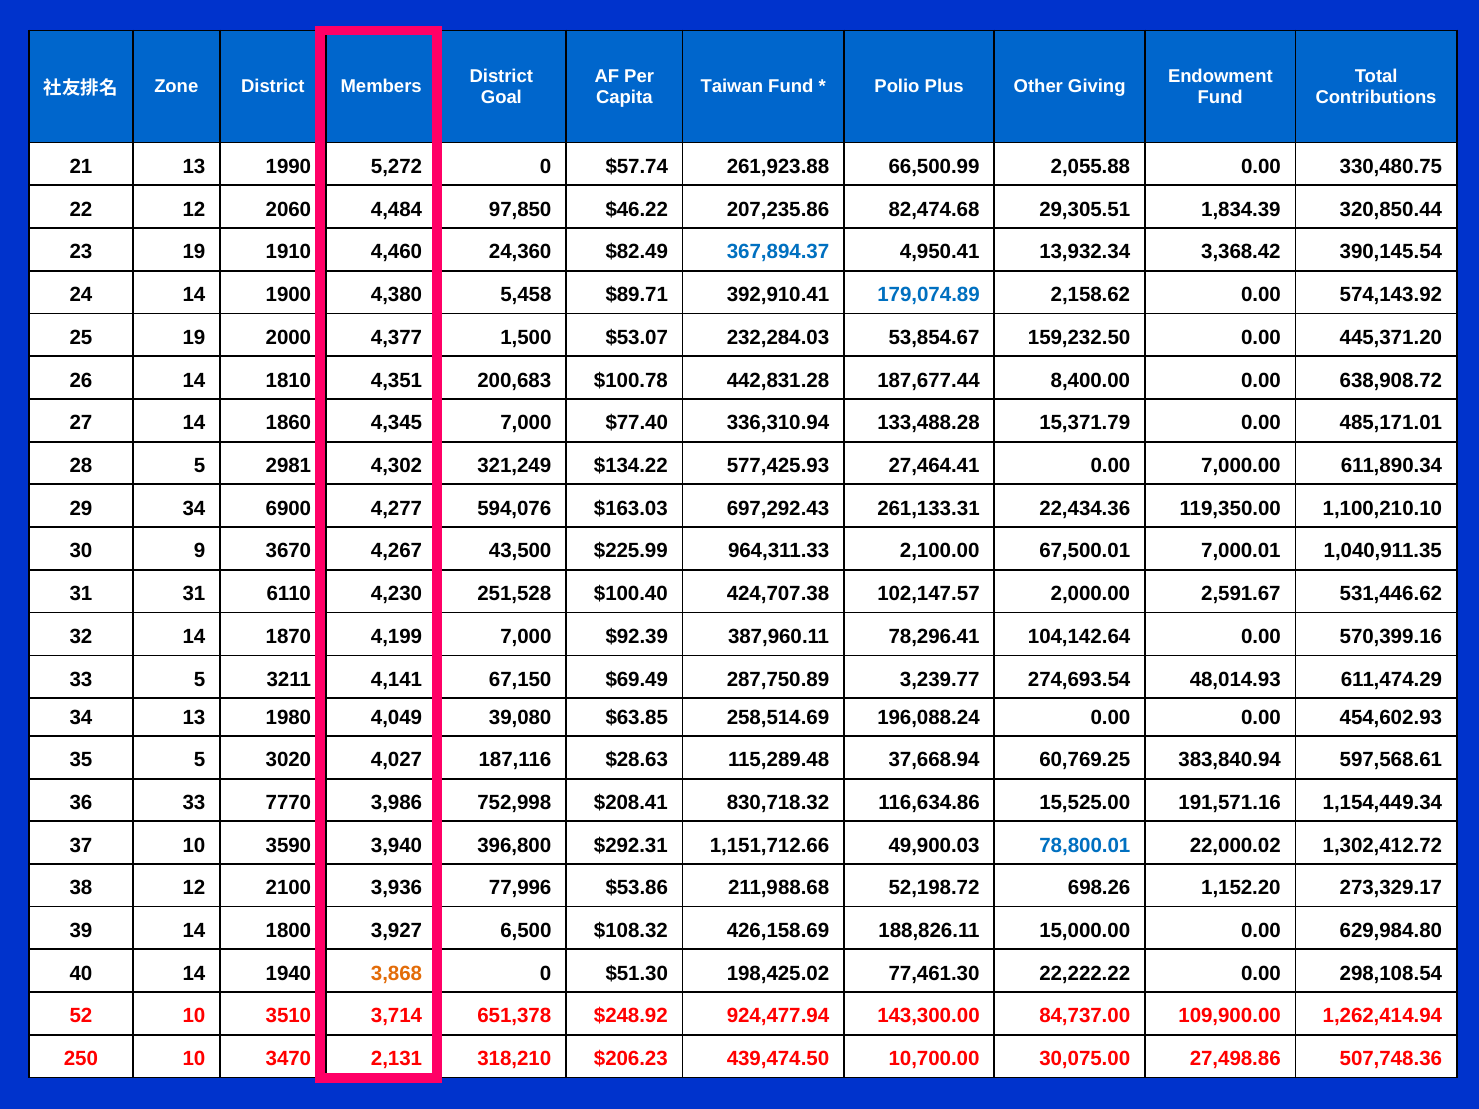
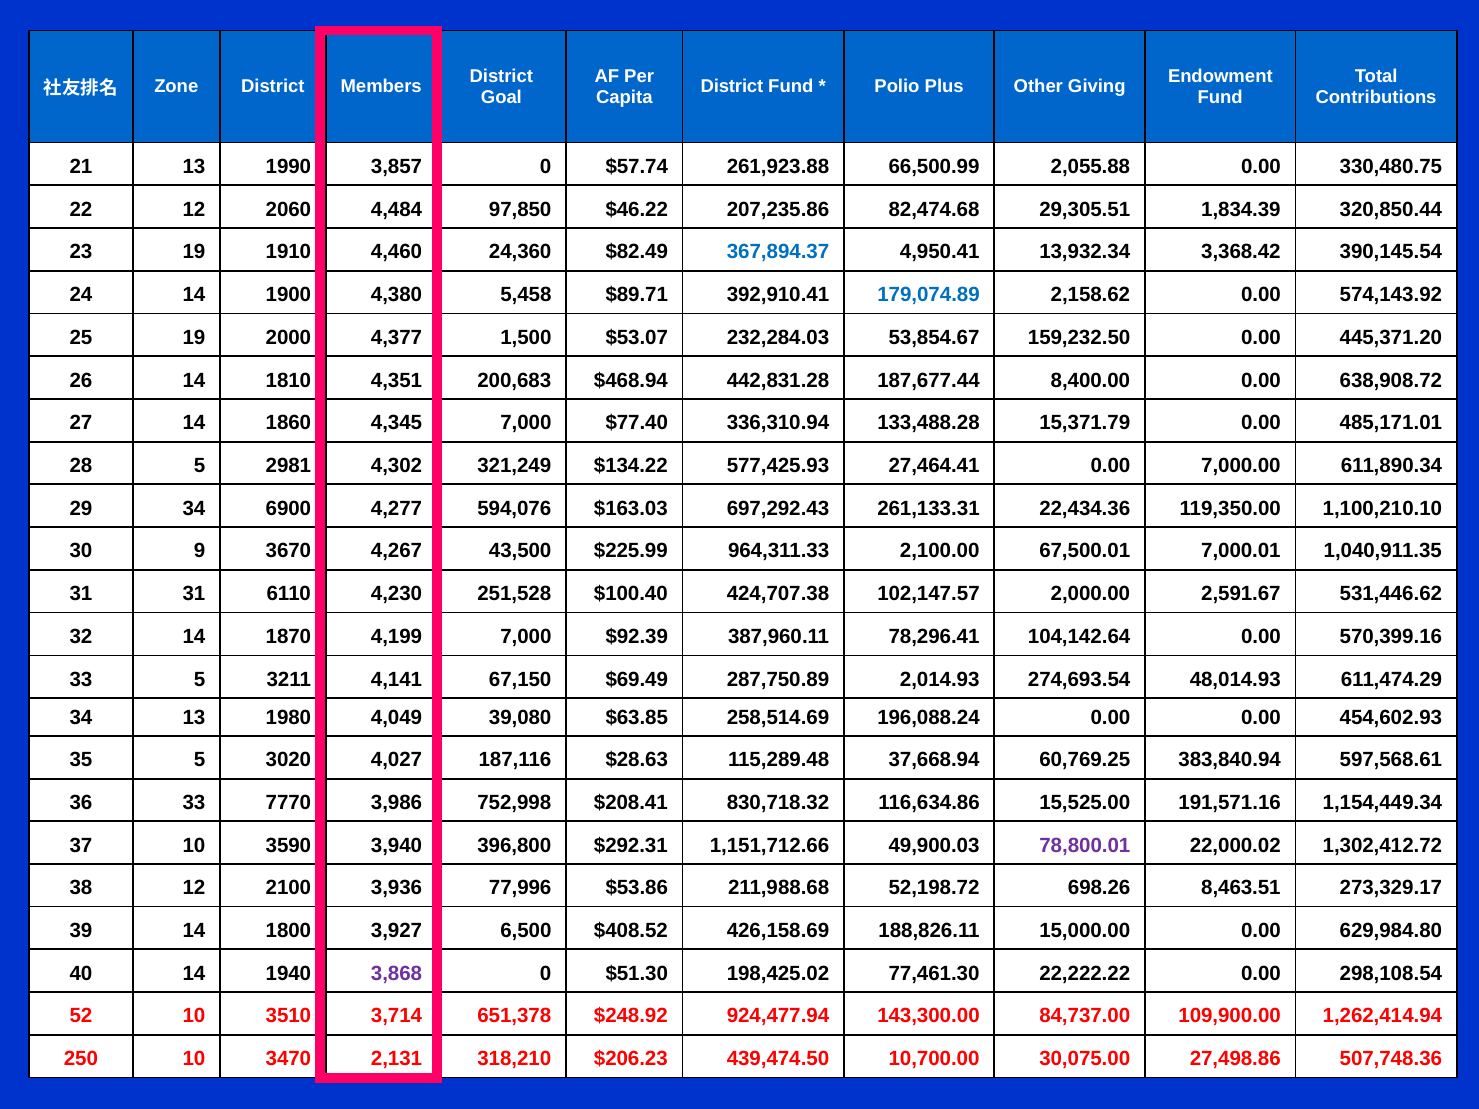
Taiwan at (732, 87): Taiwan -> District
5,272: 5,272 -> 3,857
$100.78: $100.78 -> $468.94
3,239.77: 3,239.77 -> 2,014.93
78,800.01 colour: blue -> purple
1,152.20: 1,152.20 -> 8,463.51
$108.32: $108.32 -> $408.52
3,868 colour: orange -> purple
